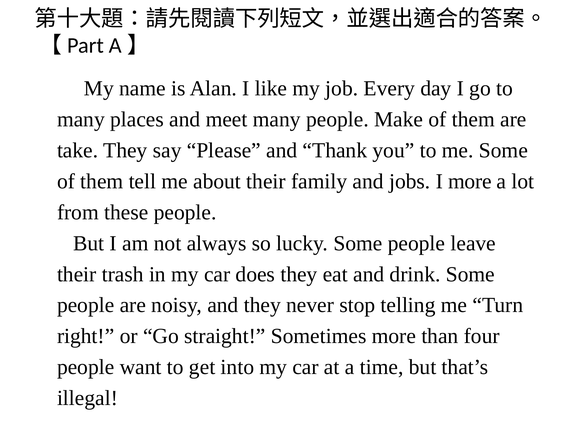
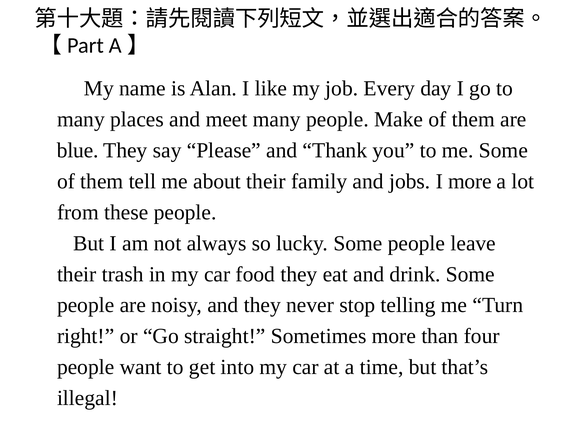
take: take -> blue
does: does -> food
